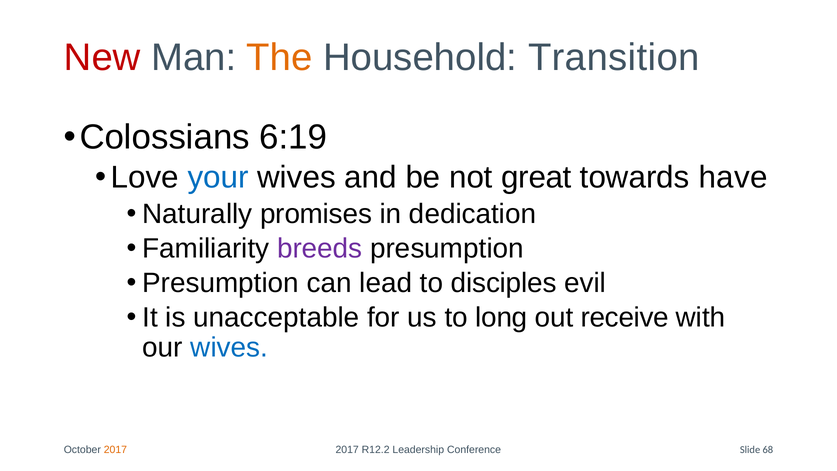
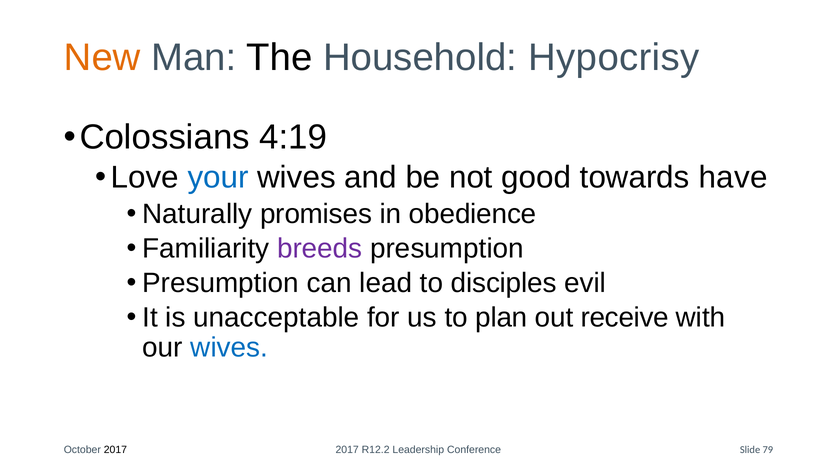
New colour: red -> orange
The colour: orange -> black
Transition: Transition -> Hypocrisy
6:19: 6:19 -> 4:19
great: great -> good
dedication: dedication -> obedience
long: long -> plan
2017 at (115, 450) colour: orange -> black
68: 68 -> 79
